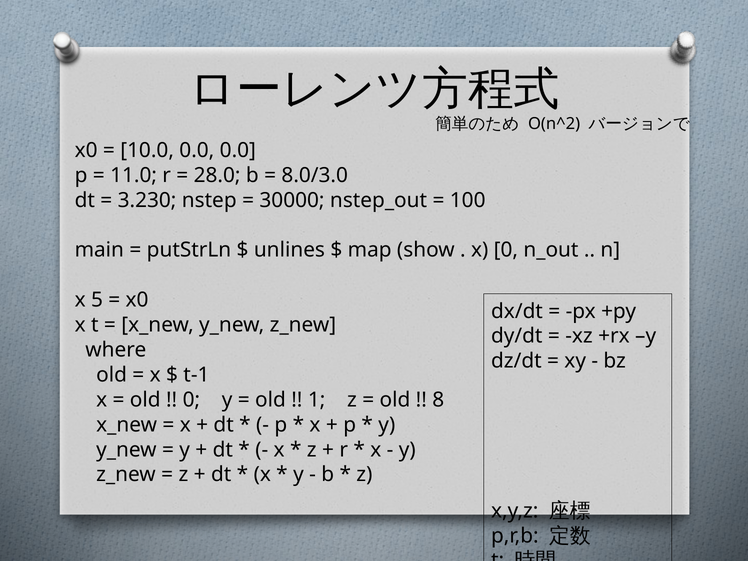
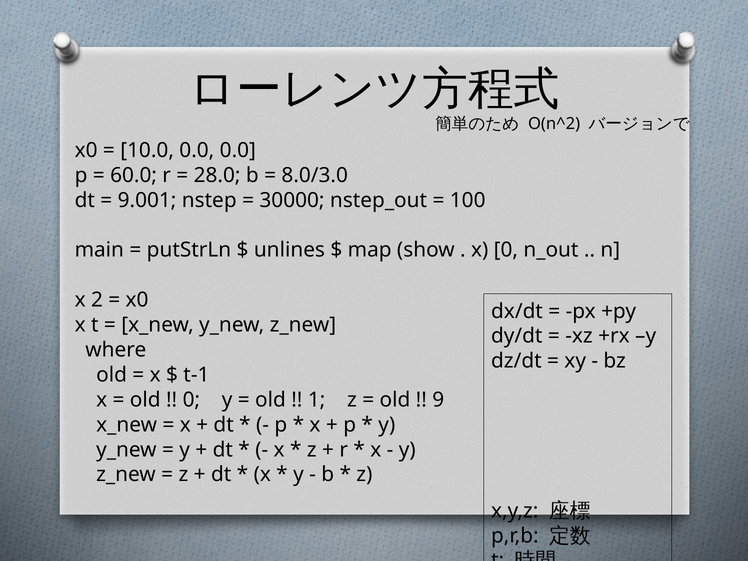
11.0: 11.0 -> 60.0
3.230: 3.230 -> 9.001
5: 5 -> 2
8: 8 -> 9
